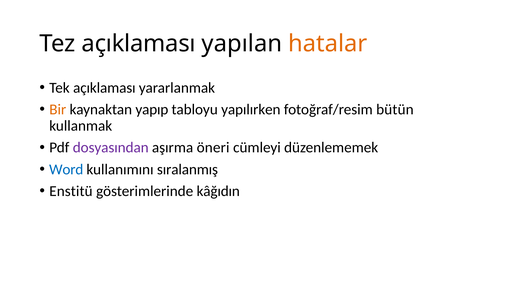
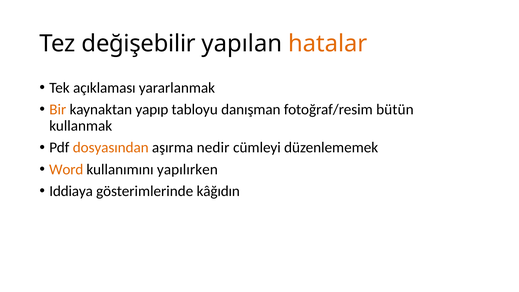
Tez açıklaması: açıklaması -> değişebilir
yapılırken: yapılırken -> danışman
dosyasından colour: purple -> orange
öneri: öneri -> nedir
Word colour: blue -> orange
sıralanmış: sıralanmış -> yapılırken
Enstitü: Enstitü -> Iddiaya
